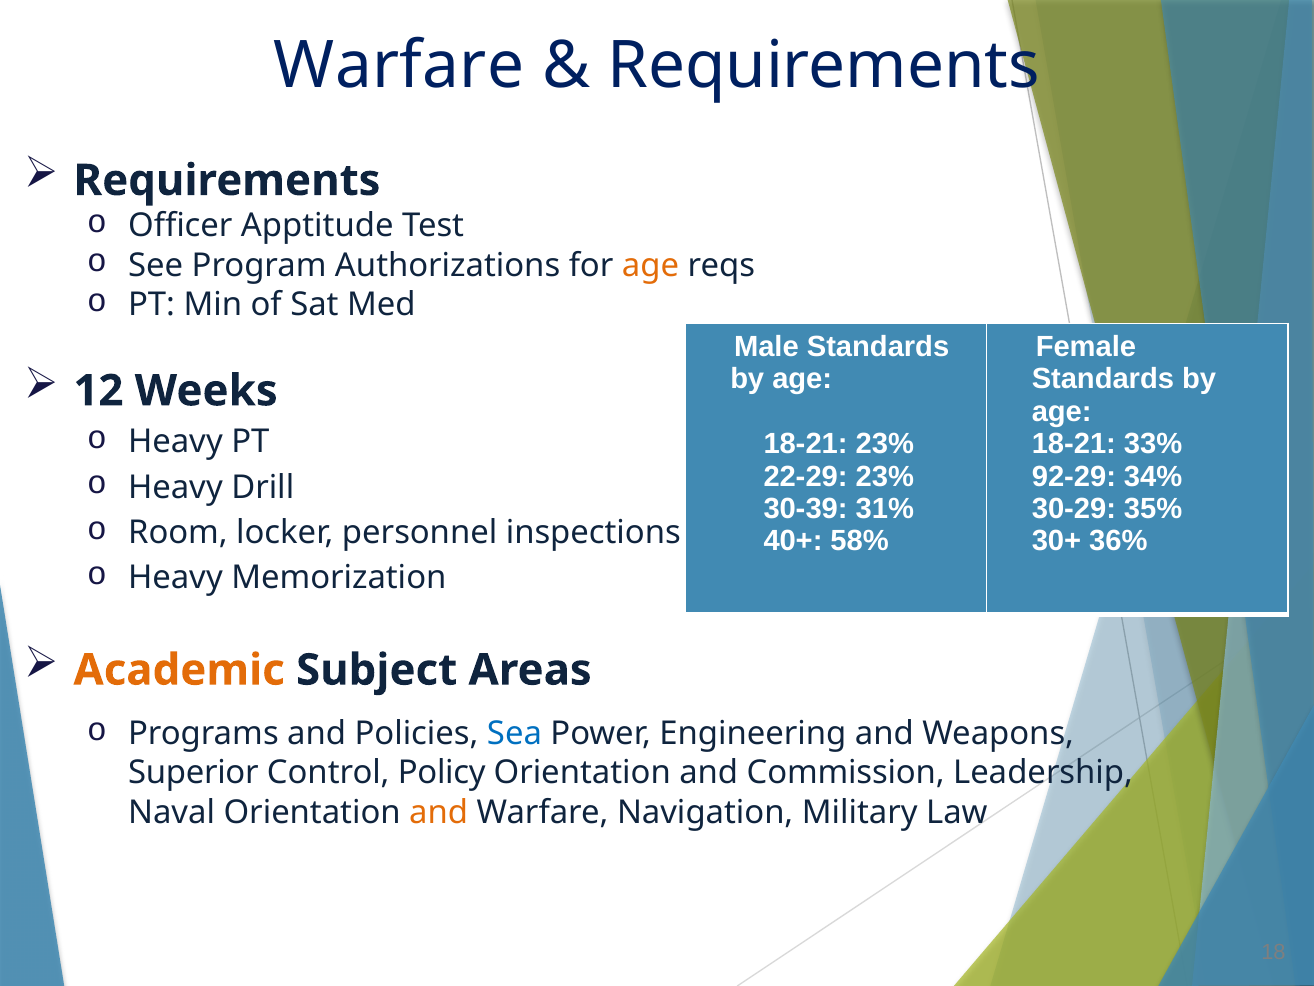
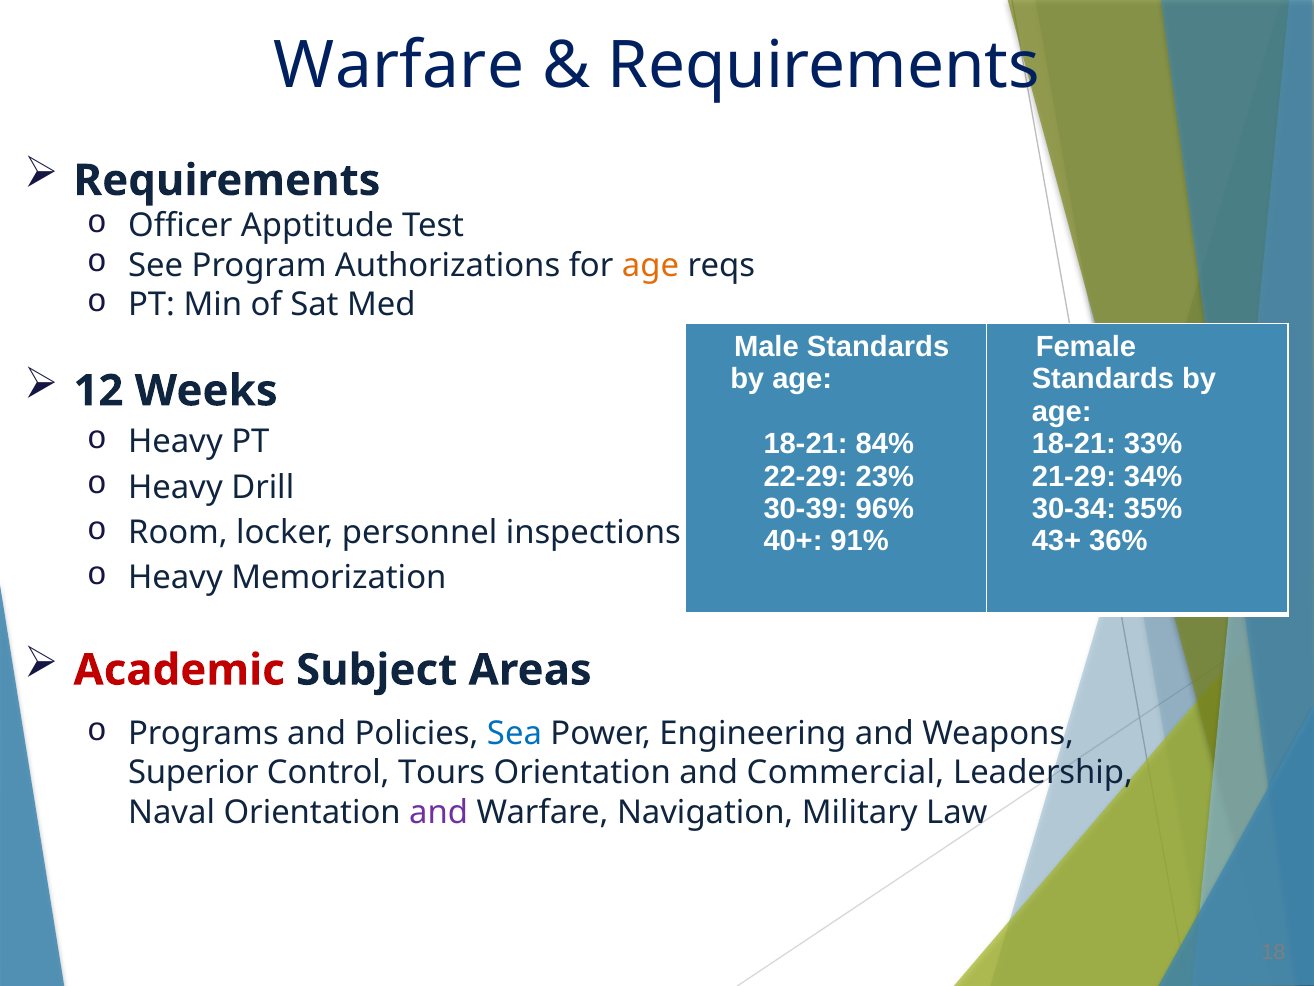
18-21 23%: 23% -> 84%
92-29: 92-29 -> 21-29
31%: 31% -> 96%
30-29: 30-29 -> 30-34
58%: 58% -> 91%
30+: 30+ -> 43+
Academic colour: orange -> red
Policy: Policy -> Tours
Commission: Commission -> Commercial
and at (439, 812) colour: orange -> purple
